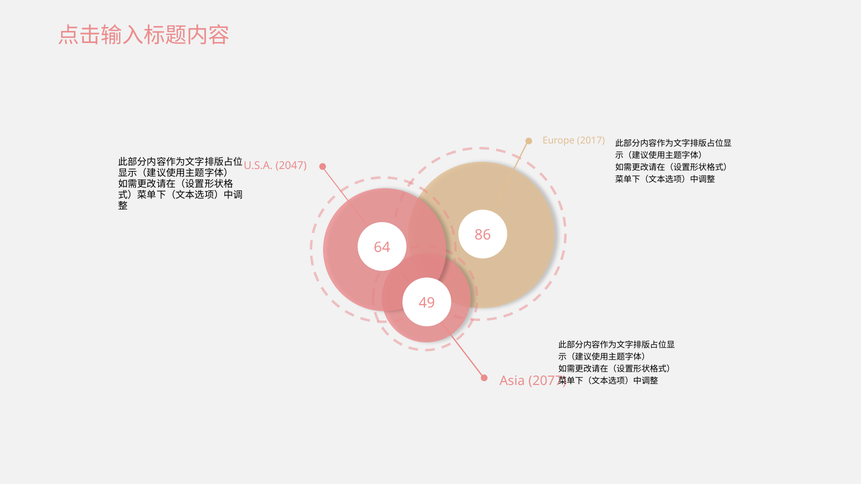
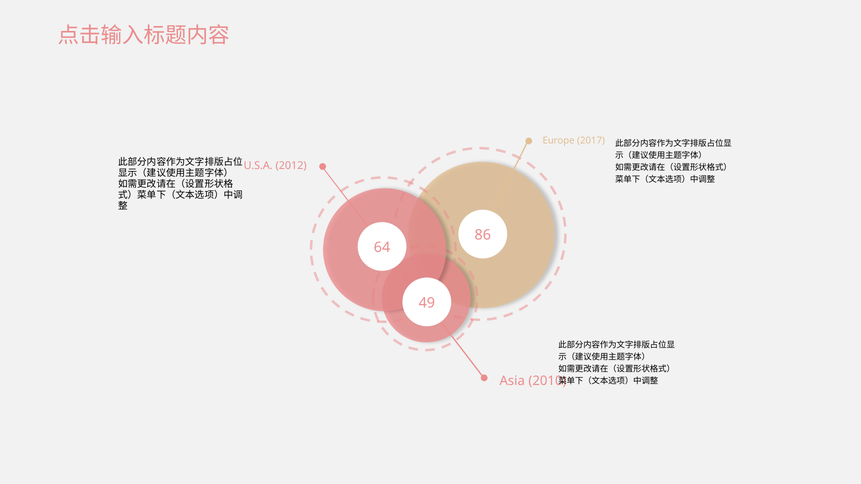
2047: 2047 -> 2012
2077: 2077 -> 2010
